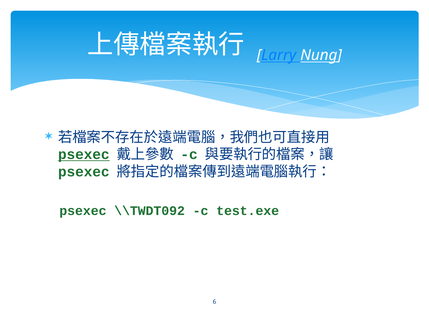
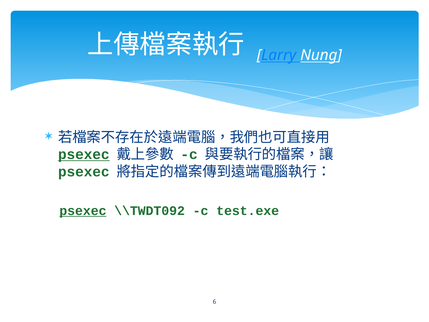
psexec at (83, 211) underline: none -> present
